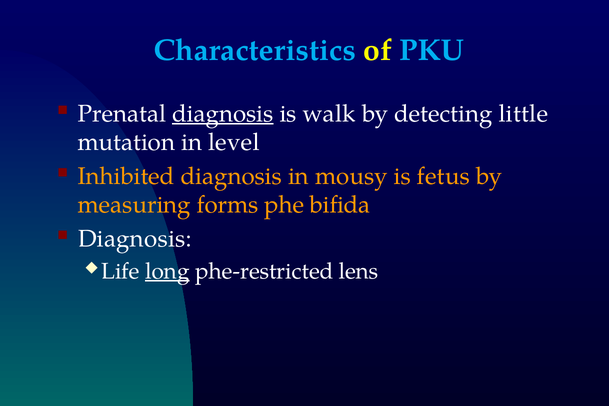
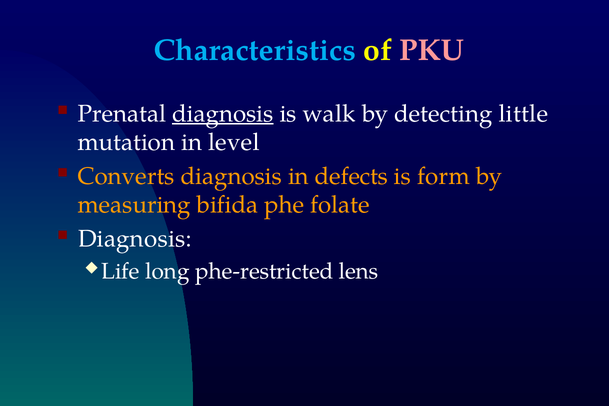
PKU colour: light blue -> pink
Inhibited: Inhibited -> Converts
mousy: mousy -> defects
fetus: fetus -> form
forms: forms -> bifida
bifida: bifida -> folate
long underline: present -> none
